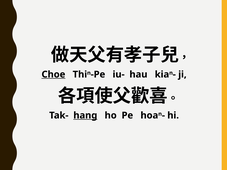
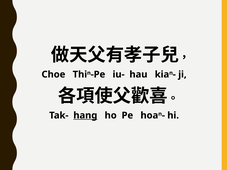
Choe underline: present -> none
